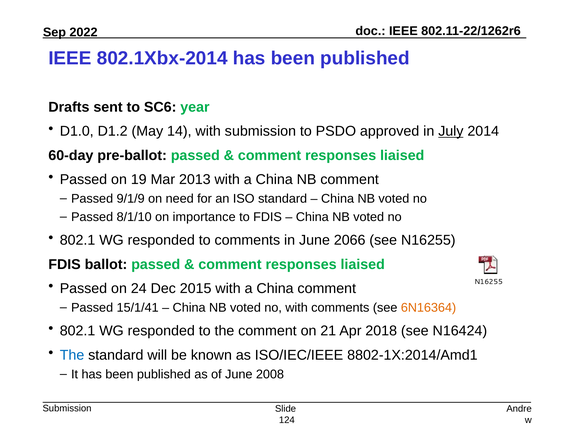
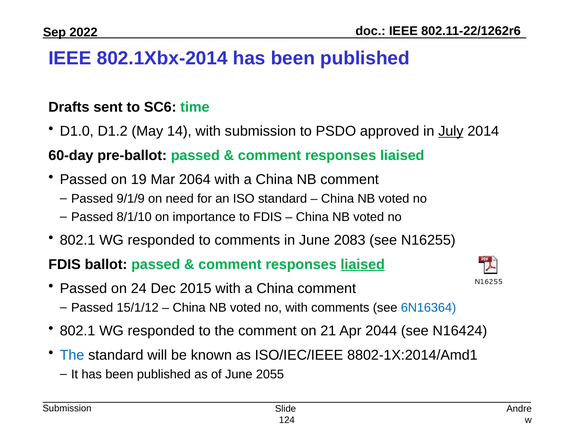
year: year -> time
2013: 2013 -> 2064
2066: 2066 -> 2083
liaised at (363, 265) underline: none -> present
15/1/41: 15/1/41 -> 15/1/12
6N16364 colour: orange -> blue
2018: 2018 -> 2044
2008: 2008 -> 2055
